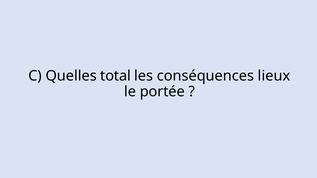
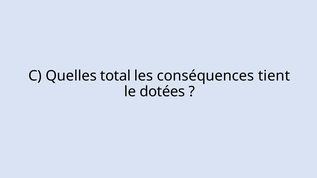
lieux: lieux -> tient
portée: portée -> dotées
